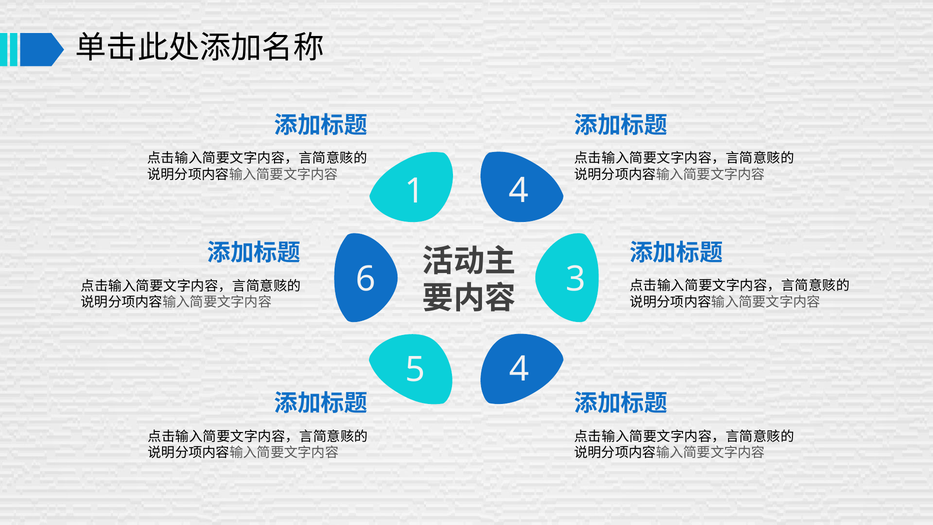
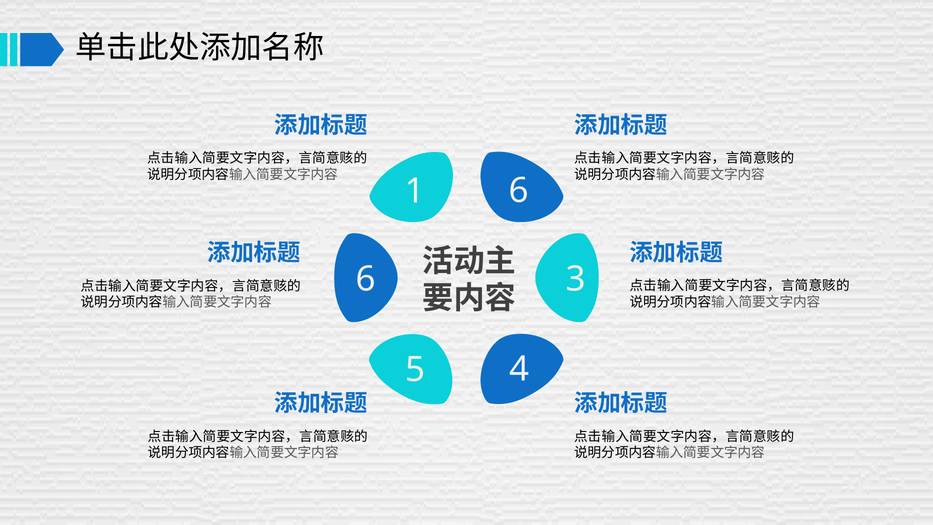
1 4: 4 -> 6
